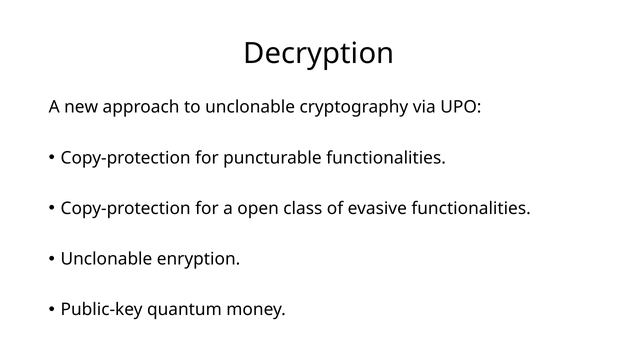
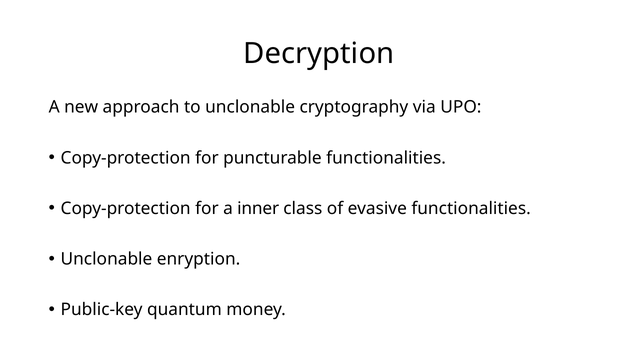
open: open -> inner
